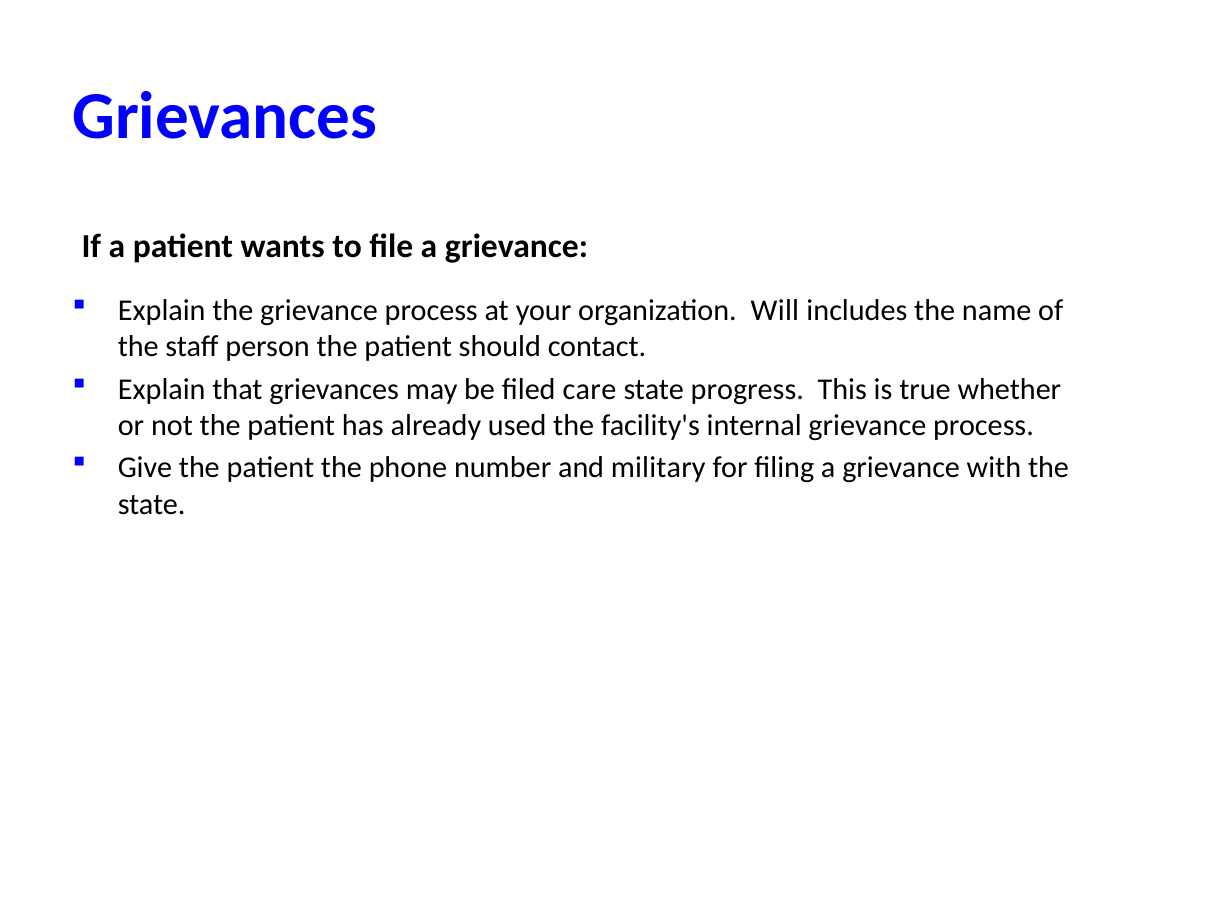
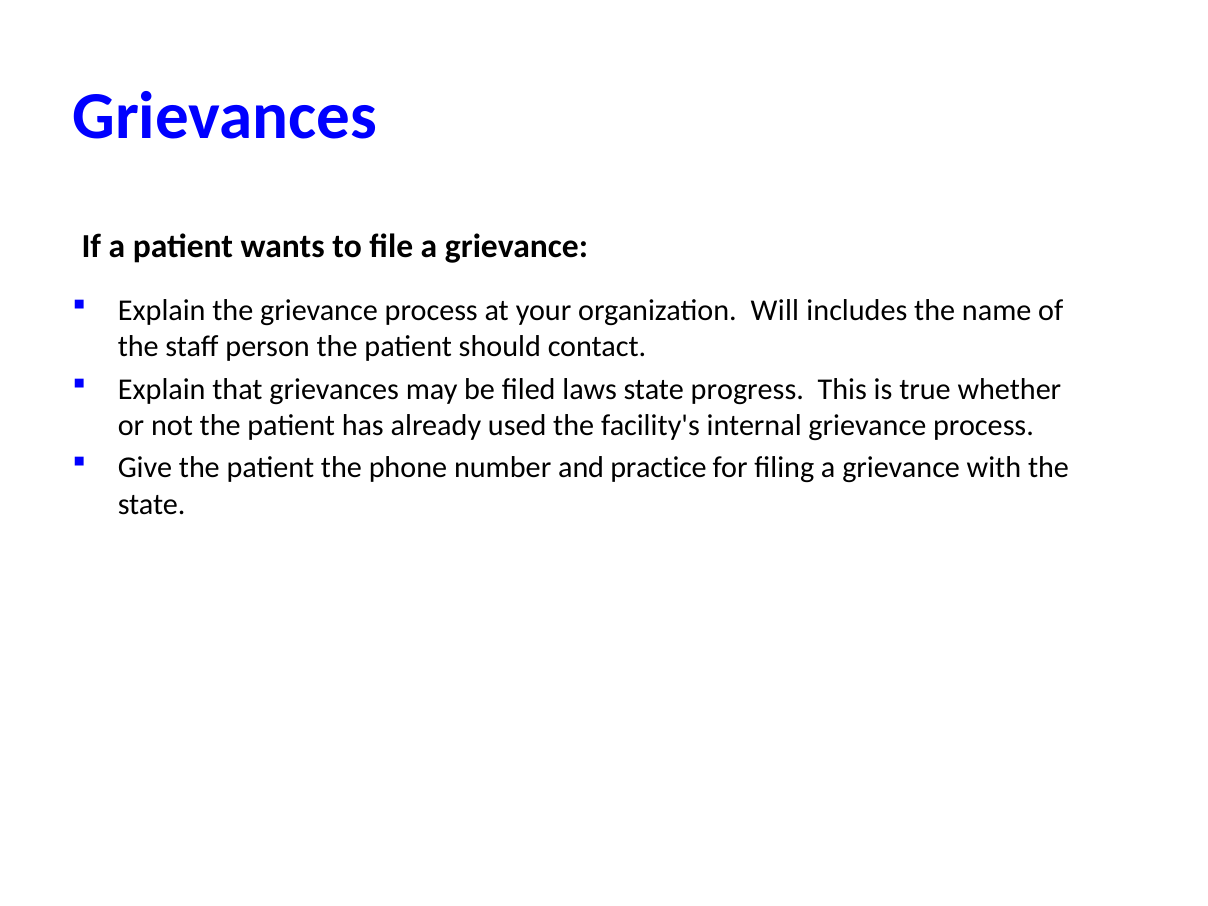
care: care -> laws
military: military -> practice
